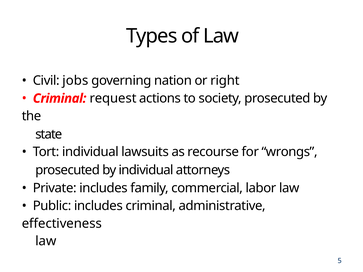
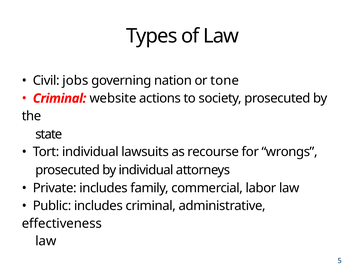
right: right -> tone
request: request -> website
